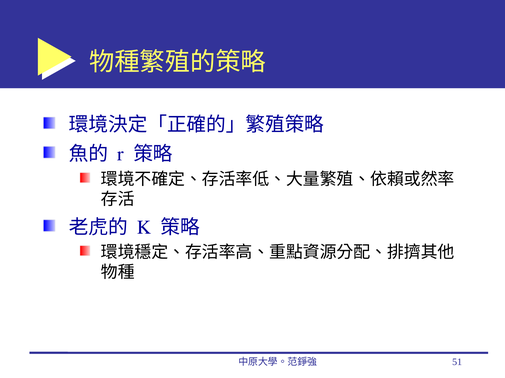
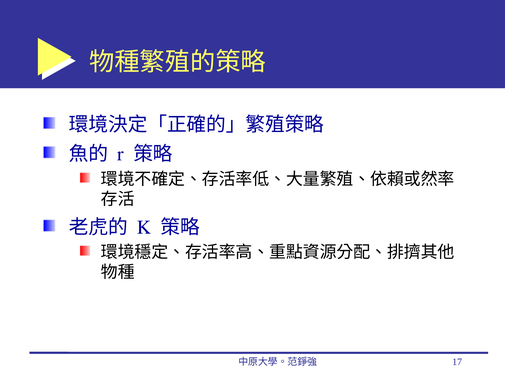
51: 51 -> 17
